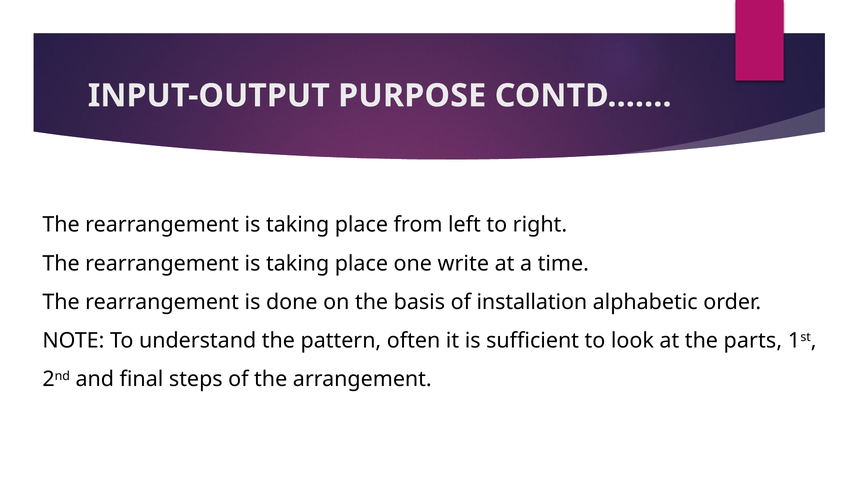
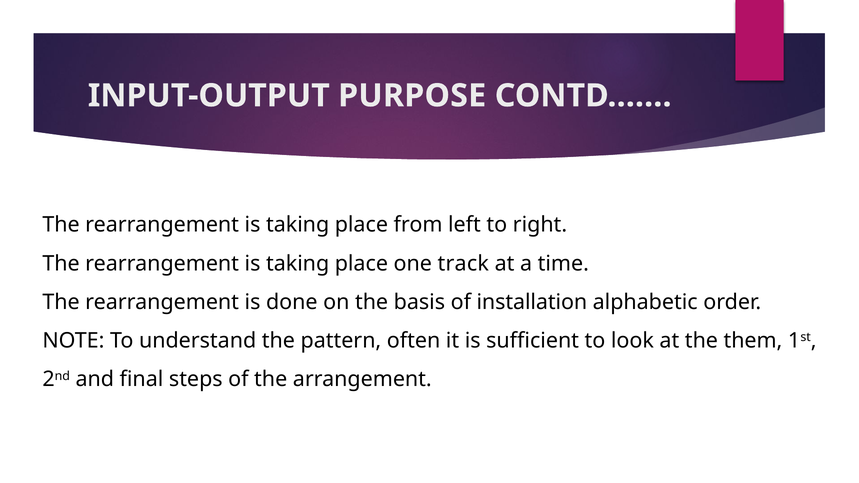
write: write -> track
parts: parts -> them
